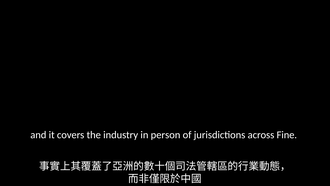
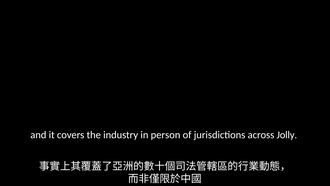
Fine: Fine -> Jolly
